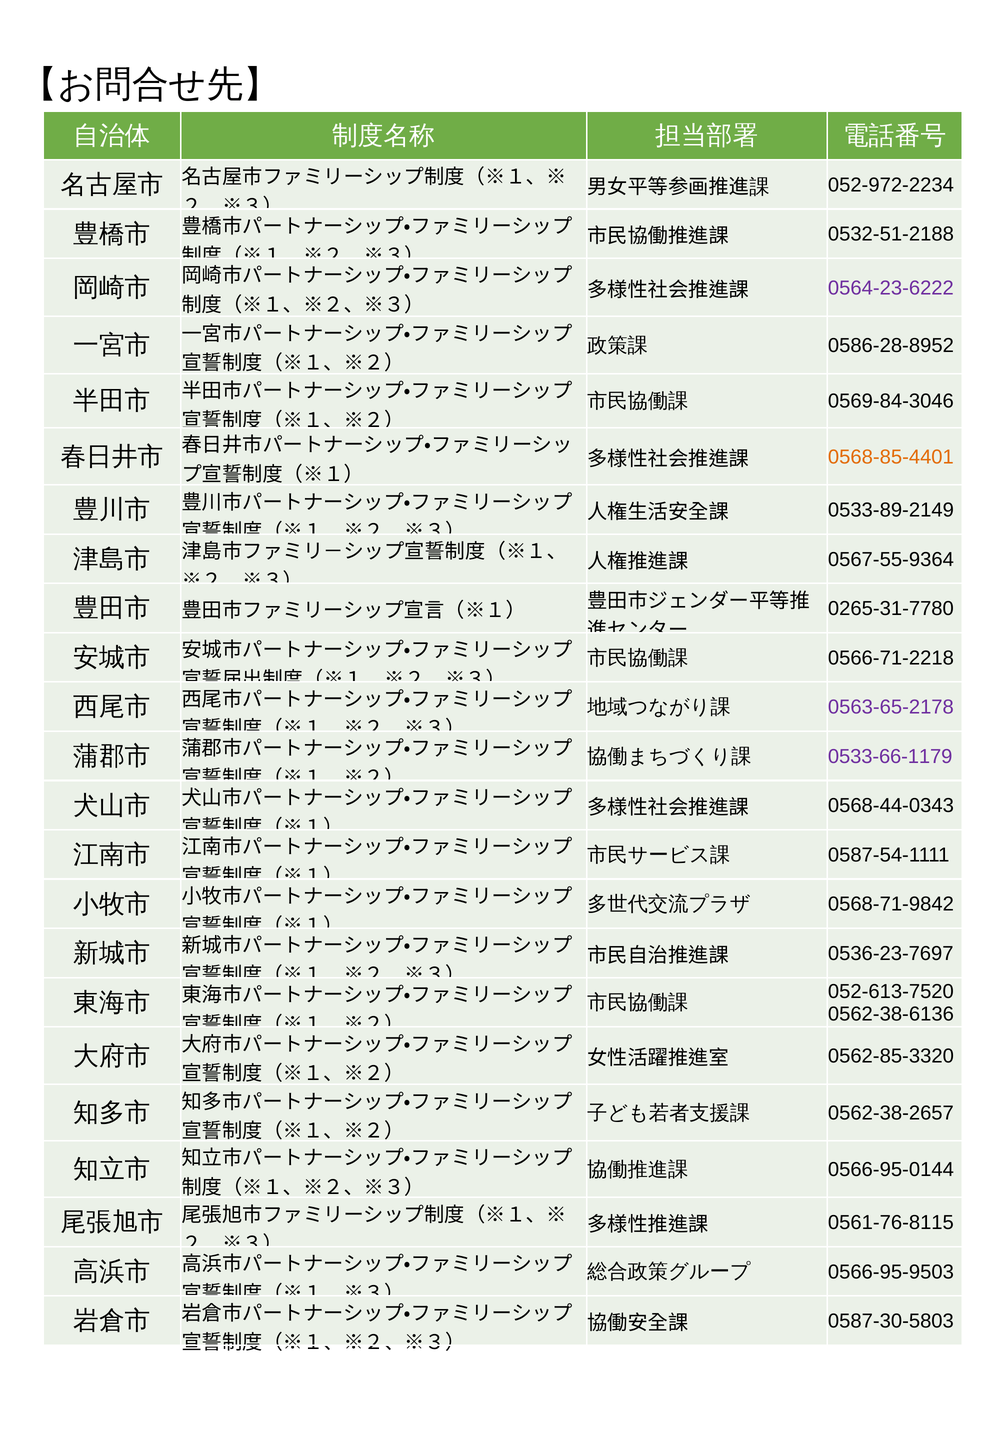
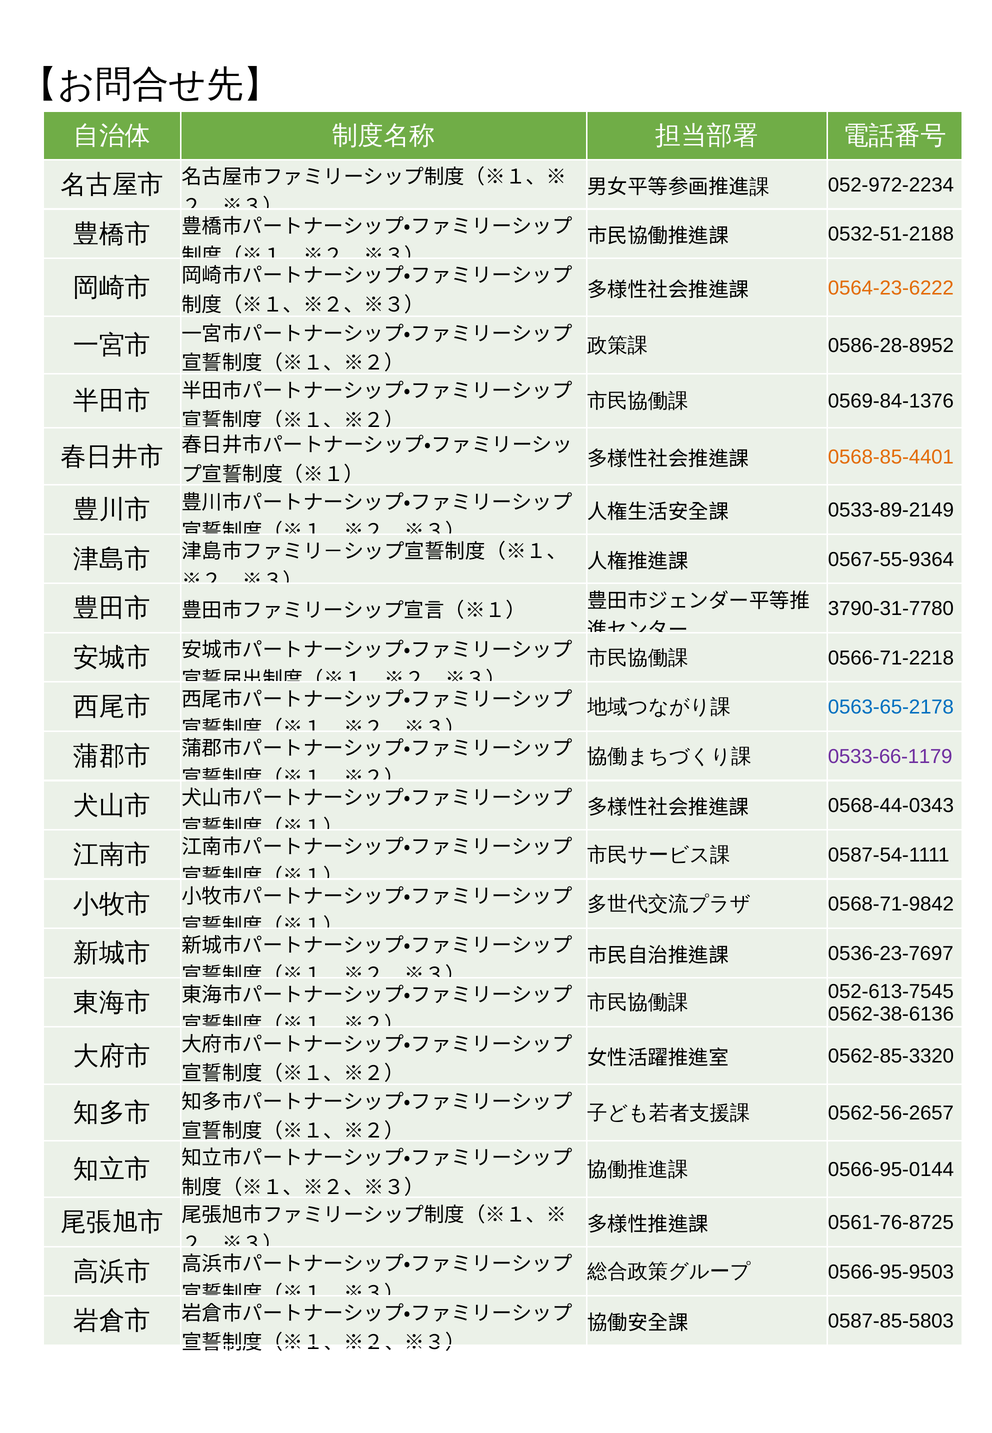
0564‐23‐6222 colour: purple -> orange
0569‐84‐3046: 0569‐84‐3046 -> 0569‐84‐1376
0265‐31‐7780: 0265‐31‐7780 -> 3790‐31‐7780
0563‐65‐2178 colour: purple -> blue
052‐613‐7520: 052‐613‐7520 -> 052‐613‐7545
0562-38-2657: 0562-38-2657 -> 0562-56-2657
0561‐76‐8115: 0561‐76‐8115 -> 0561‐76‐8725
0587-30-5803: 0587-30-5803 -> 0587-85-5803
